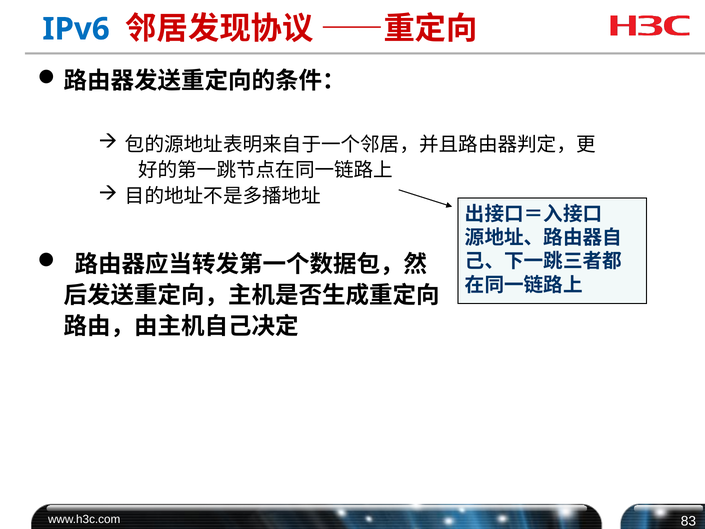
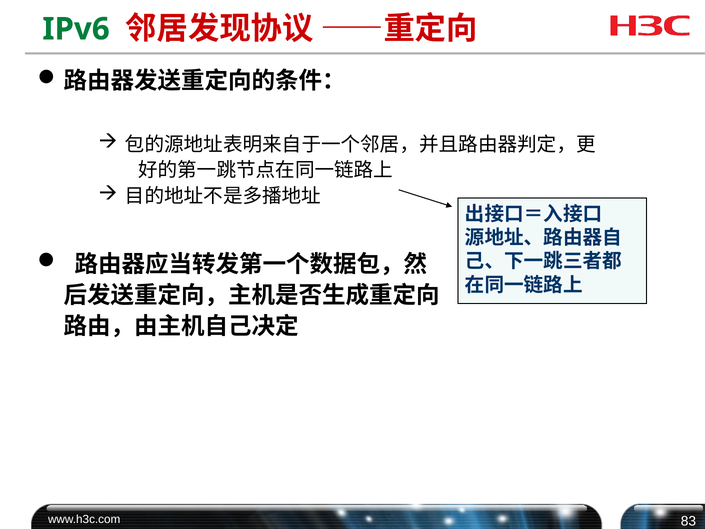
IPv6 colour: blue -> green
